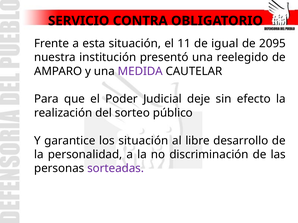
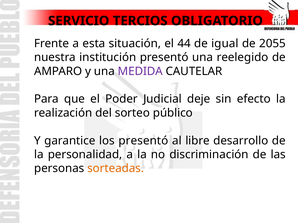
CONTRA: CONTRA -> TERCIOS
11: 11 -> 44
2095: 2095 -> 2055
los situación: situación -> presentó
sorteadas colour: purple -> orange
